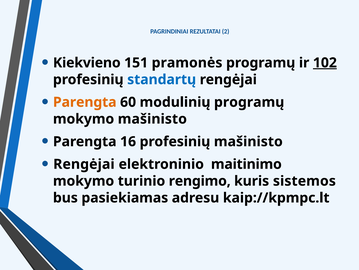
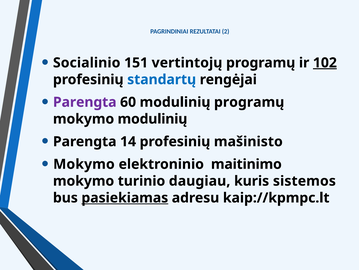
Kiekvieno: Kiekvieno -> Socialinio
pramonės: pramonės -> vertintojų
Parengta at (85, 102) colour: orange -> purple
mokymo mašinisto: mašinisto -> modulinių
16: 16 -> 14
Rengėjai at (84, 164): Rengėjai -> Mokymo
rengimo: rengimo -> daugiau
pasiekiamas underline: none -> present
